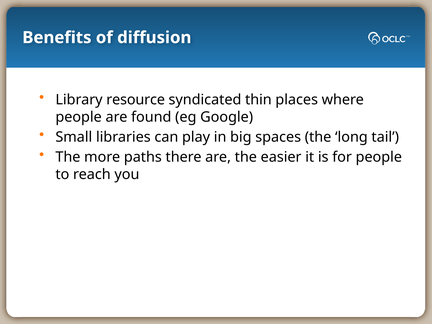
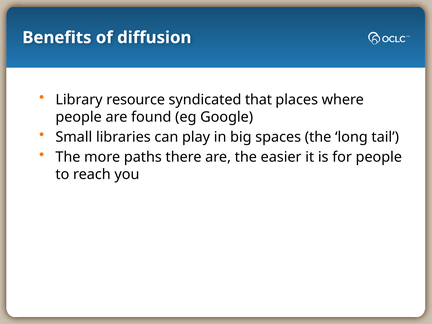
thin: thin -> that
